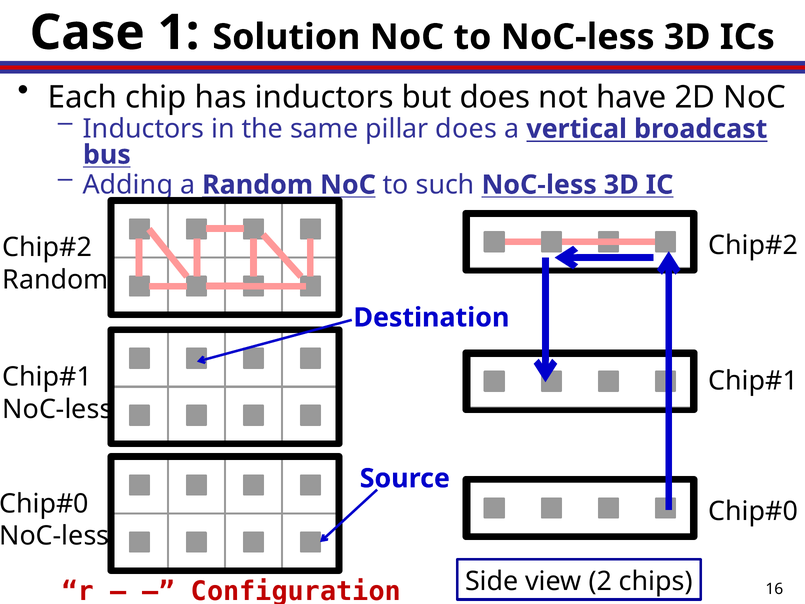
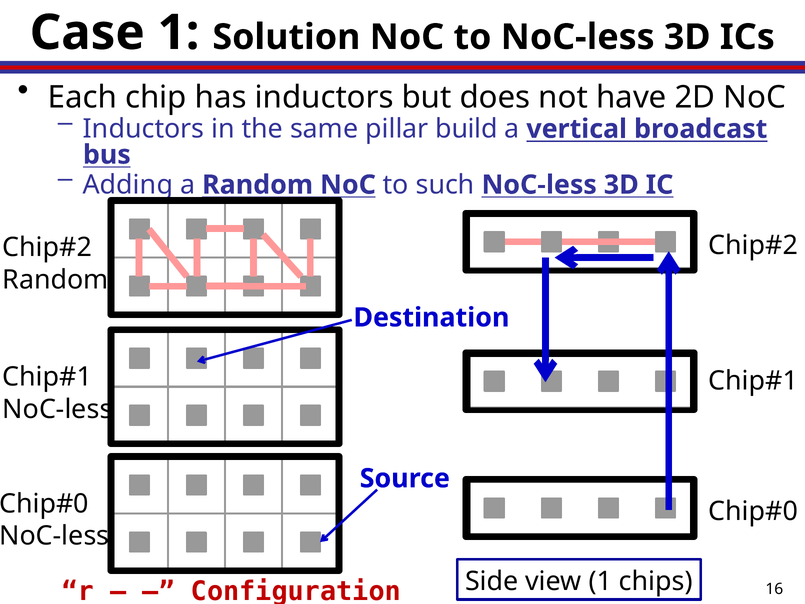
pillar does: does -> build
view 2: 2 -> 1
